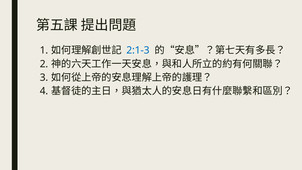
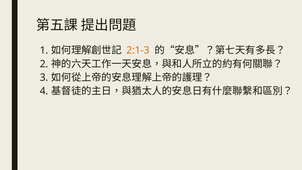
2:1-3 colour: blue -> orange
